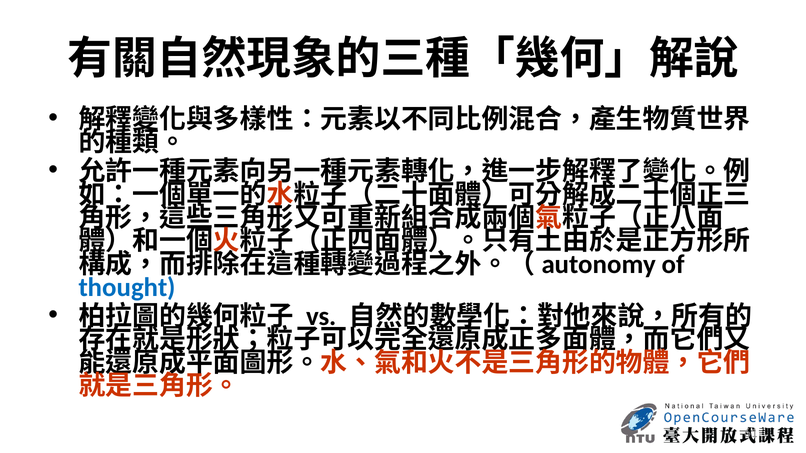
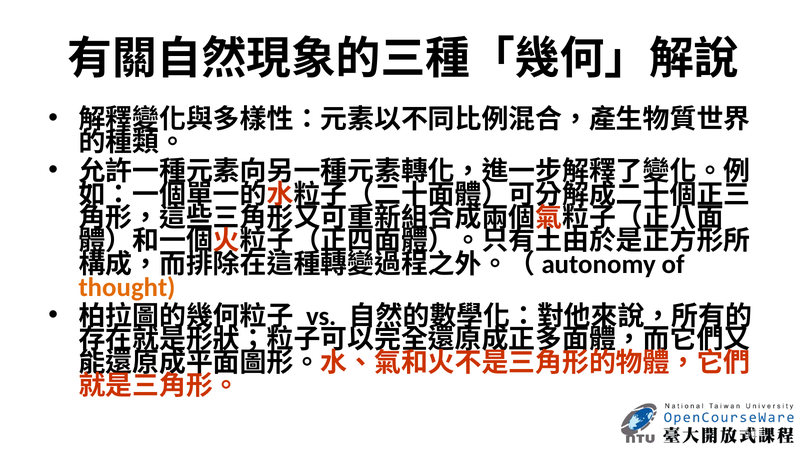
thought colour: blue -> orange
